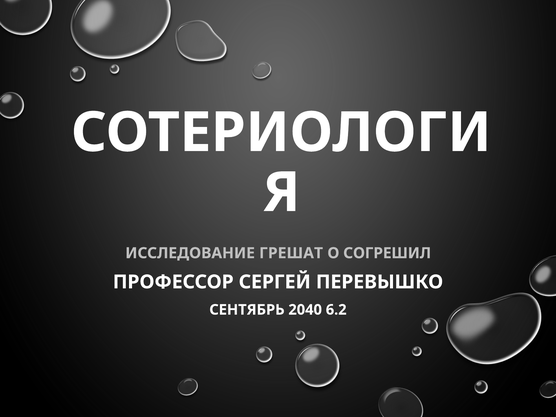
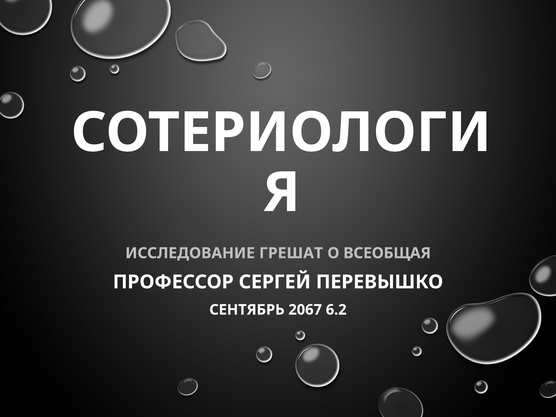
СОГРЕШИЛ: СОГРЕШИЛ -> ВСЕОБЩАЯ
2040: 2040 -> 2067
